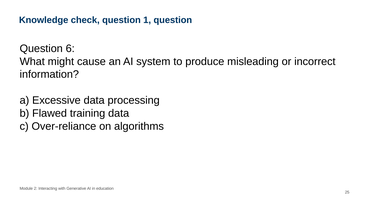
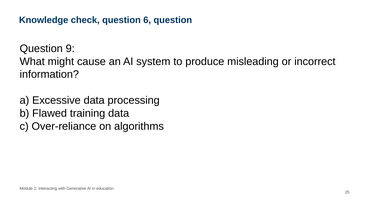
1: 1 -> 6
6: 6 -> 9
